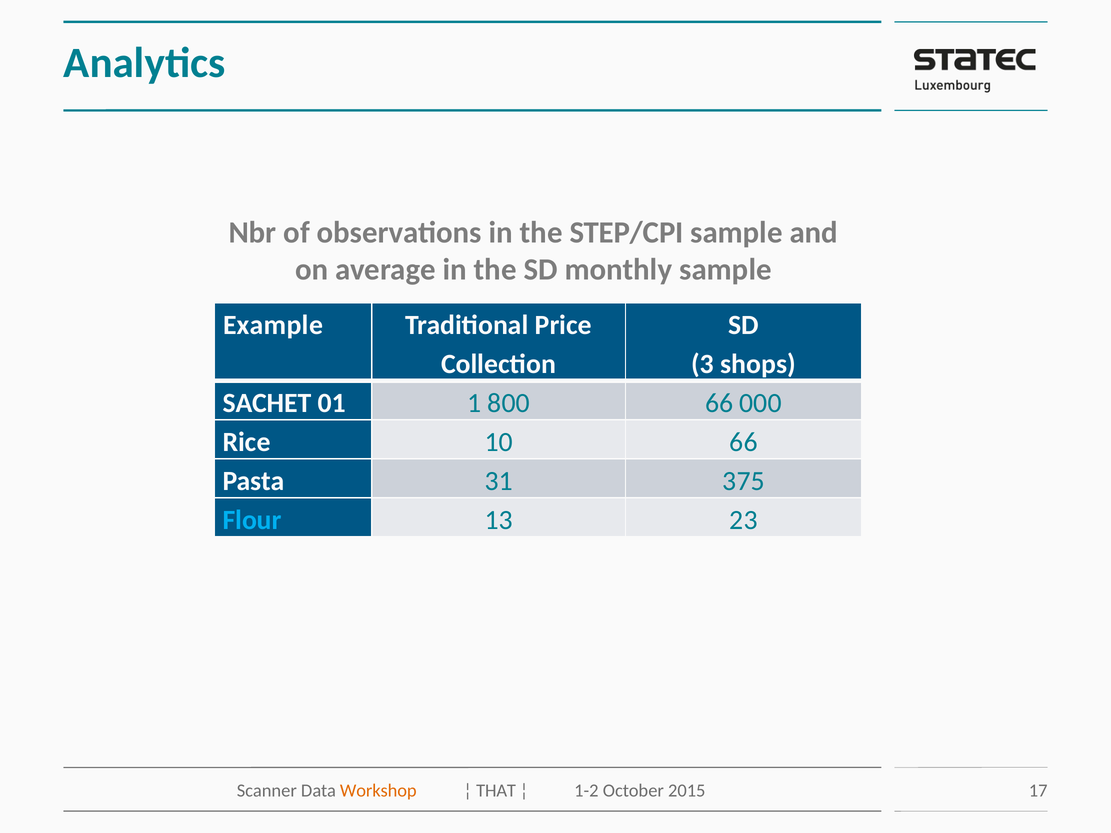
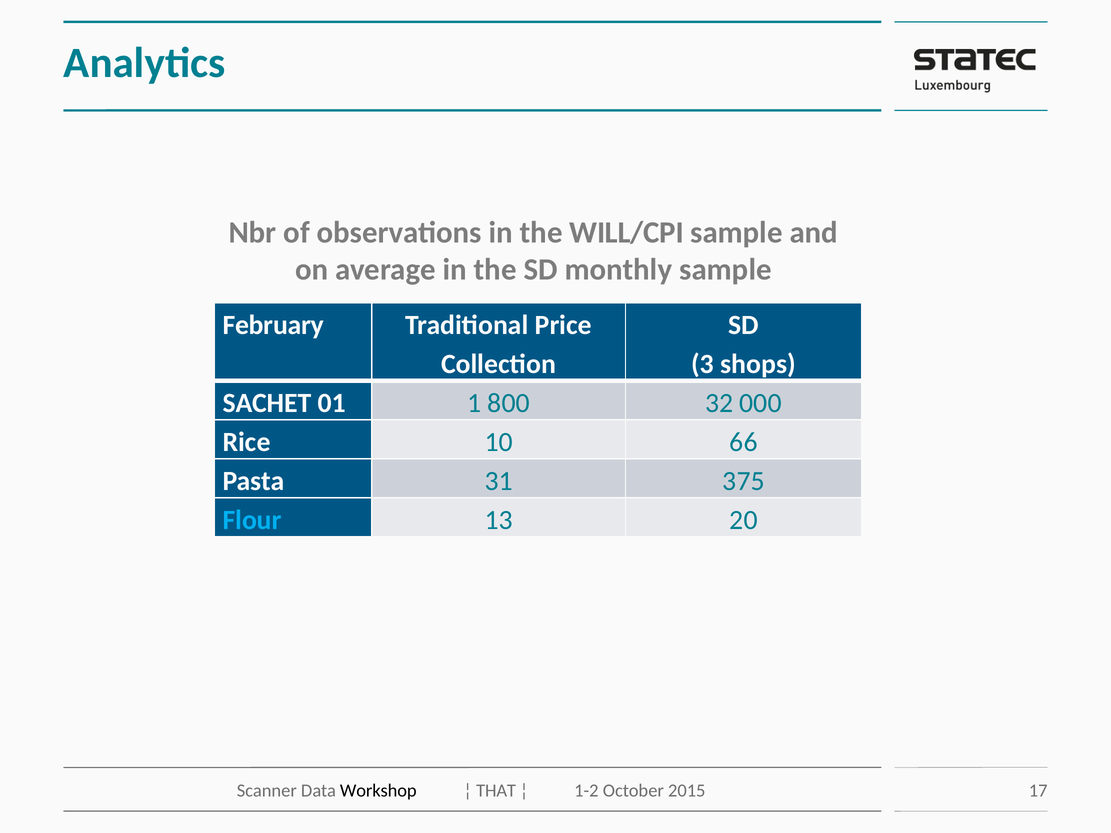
STEP/CPI: STEP/CPI -> WILL/CPI
Example: Example -> February
800 66: 66 -> 32
23: 23 -> 20
Workshop colour: orange -> black
